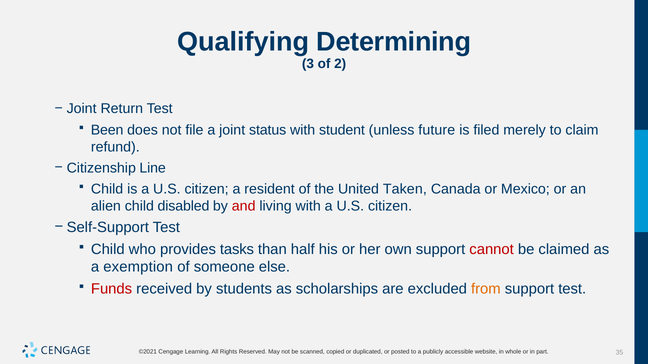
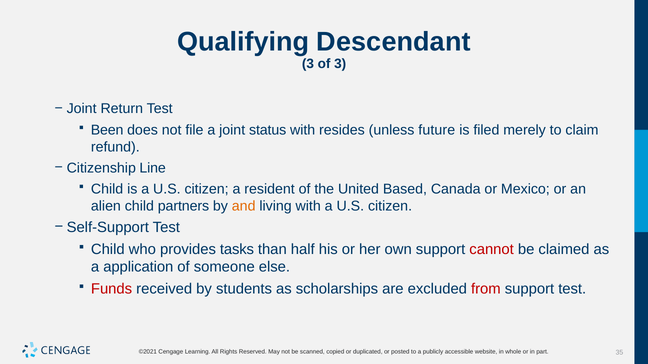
Determining: Determining -> Descendant
of 2: 2 -> 3
student: student -> resides
Taken: Taken -> Based
disabled: disabled -> partners
and colour: red -> orange
exemption: exemption -> application
from colour: orange -> red
